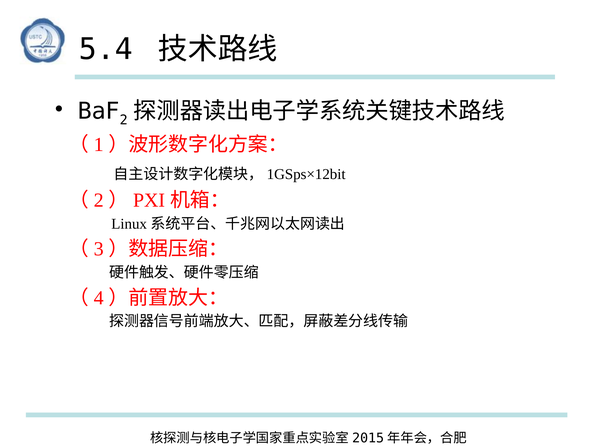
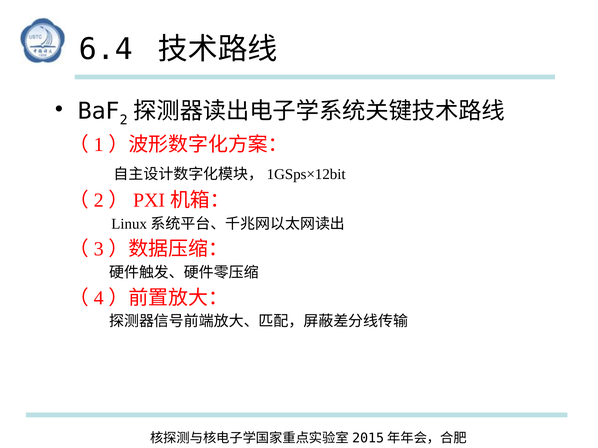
5.4: 5.4 -> 6.4
